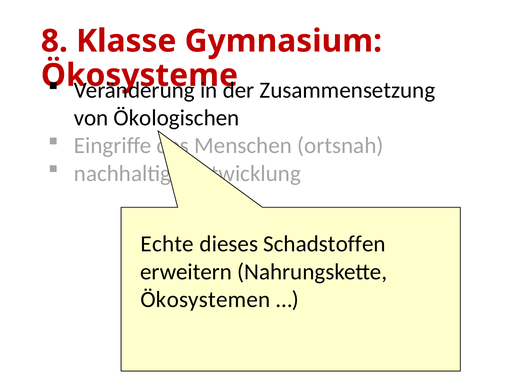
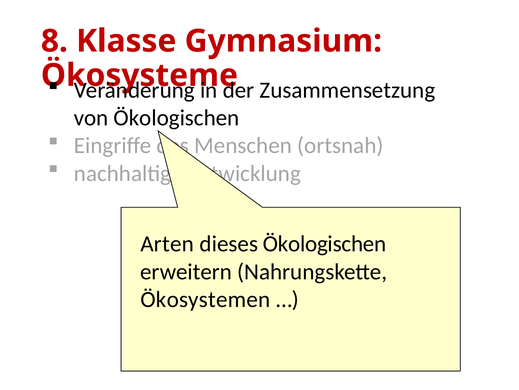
Echte: Echte -> Arten
dieses Schadstoffen: Schadstoffen -> Ökologischen
